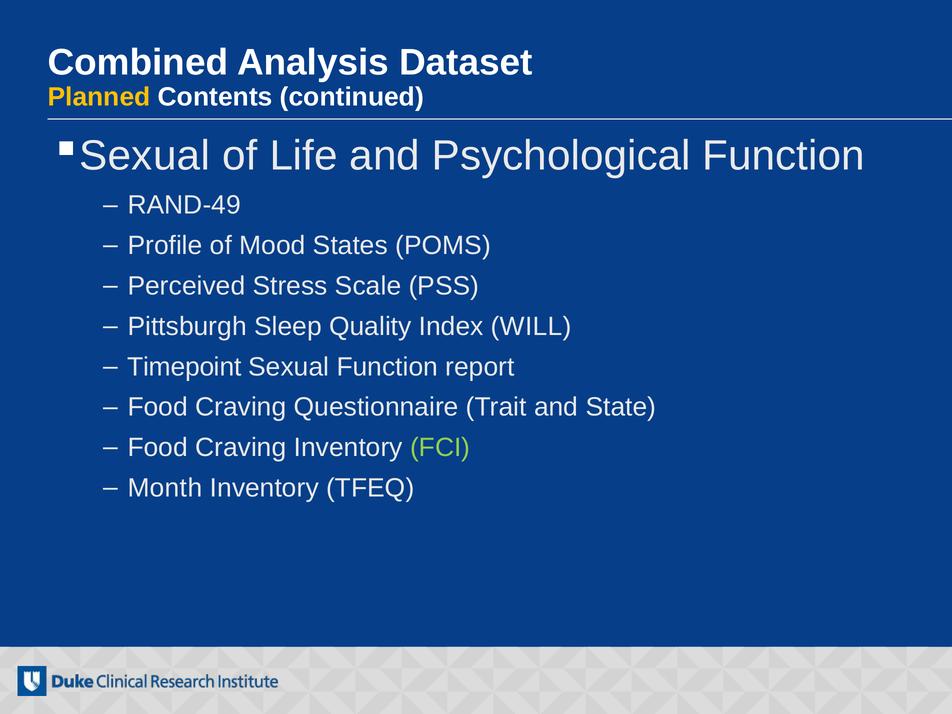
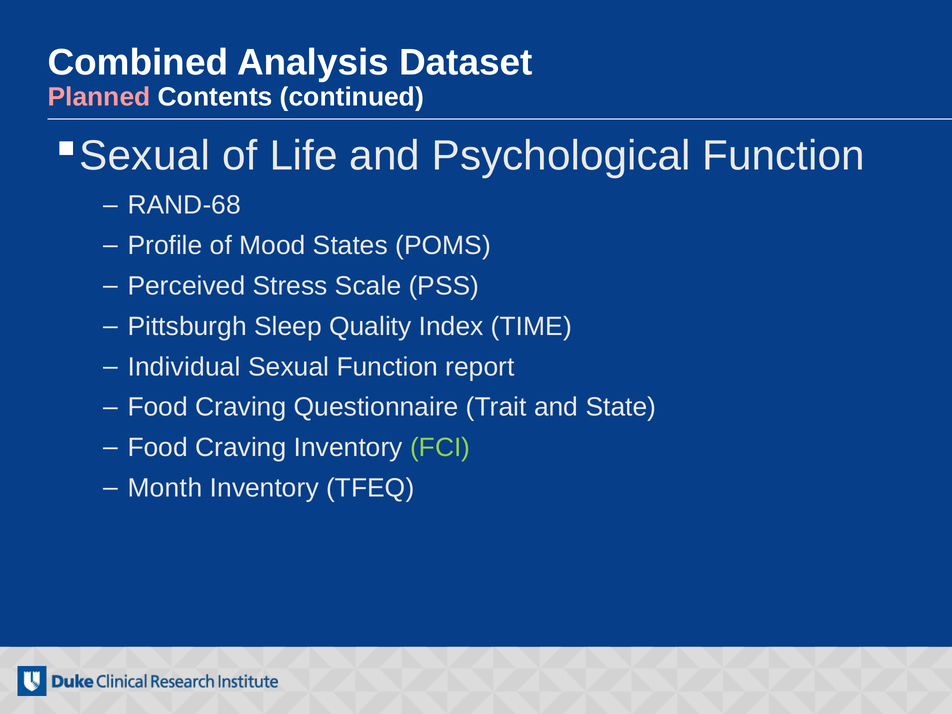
Planned colour: yellow -> pink
RAND-49: RAND-49 -> RAND-68
WILL: WILL -> TIME
Timepoint: Timepoint -> Individual
